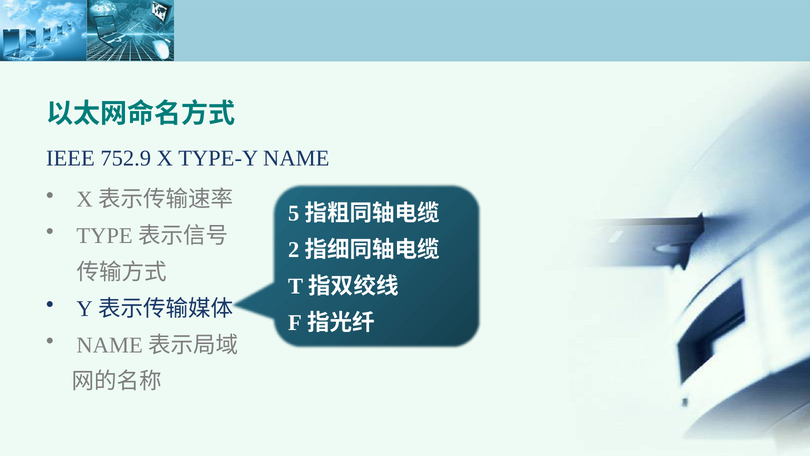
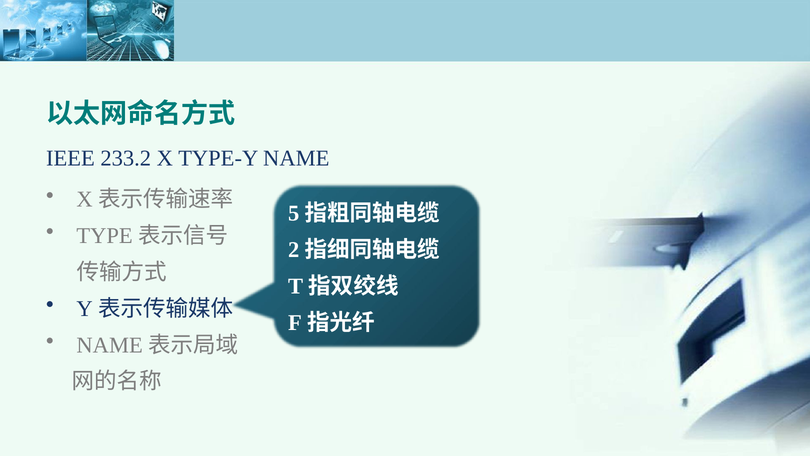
752.9: 752.9 -> 233.2
